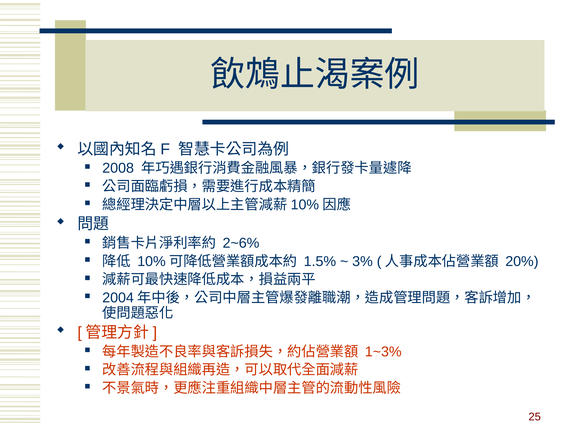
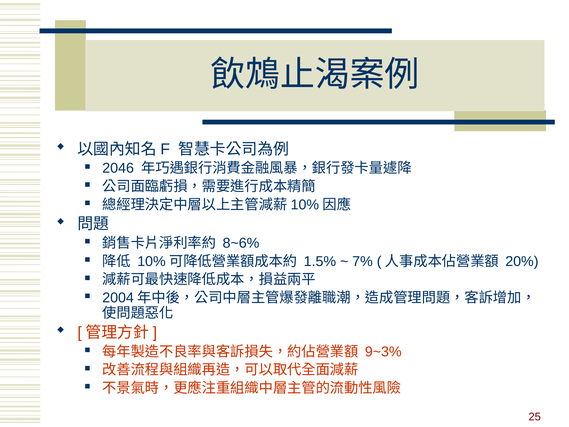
2008: 2008 -> 2046
2~6%: 2~6% -> 8~6%
3%: 3% -> 7%
1~3%: 1~3% -> 9~3%
